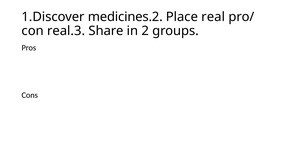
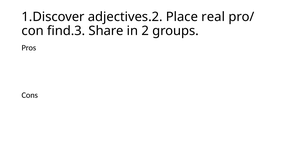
medicines.2: medicines.2 -> adjectives.2
real.3: real.3 -> find.3
